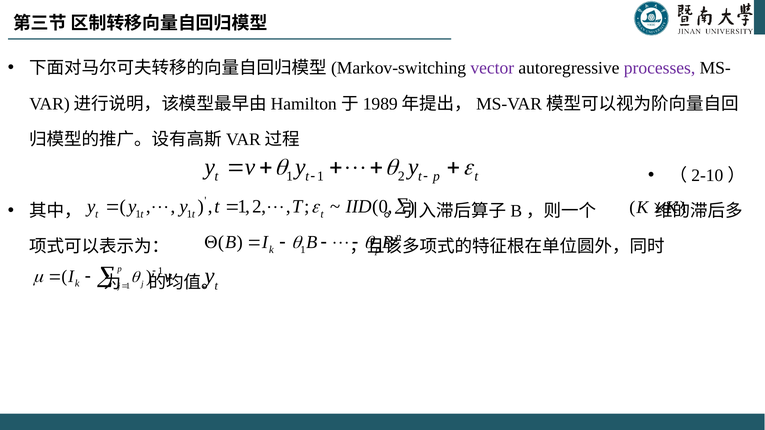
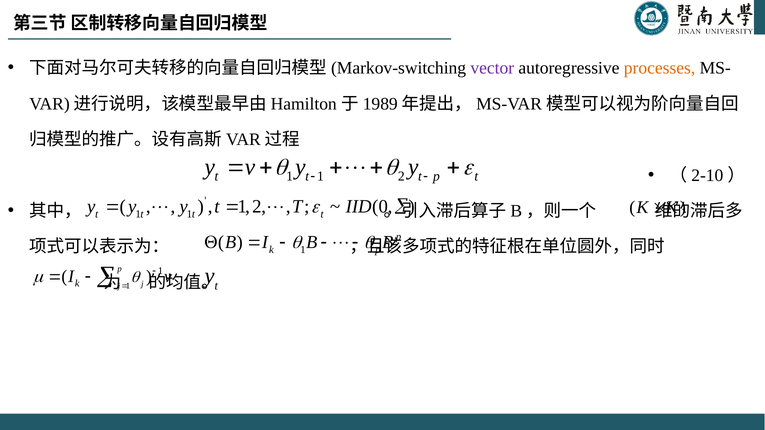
processes colour: purple -> orange
